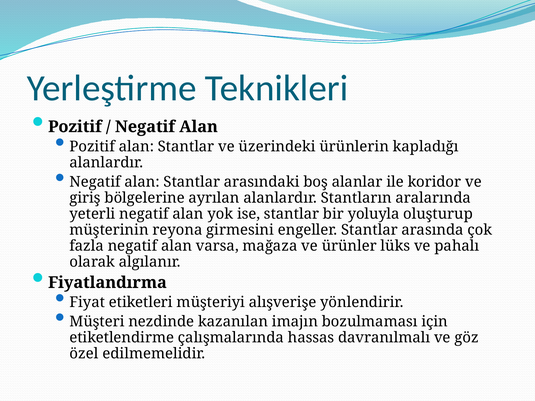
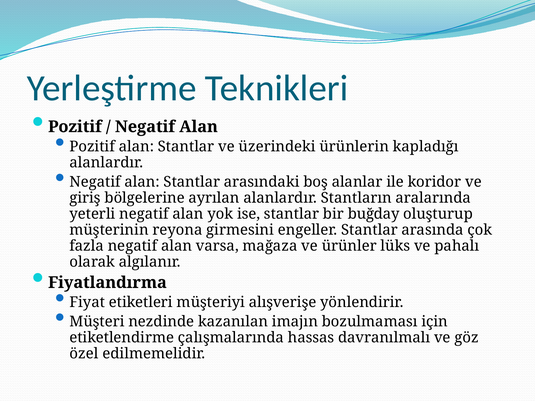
yoluyla: yoluyla -> buğday
